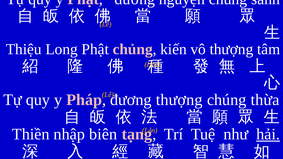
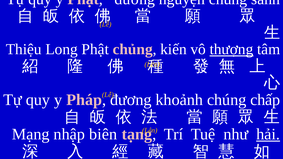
thượng at (231, 49) underline: none -> present
đương thượng: thượng -> khoảnh
thừa: thừa -> chấp
Thiền: Thiền -> Mạng
